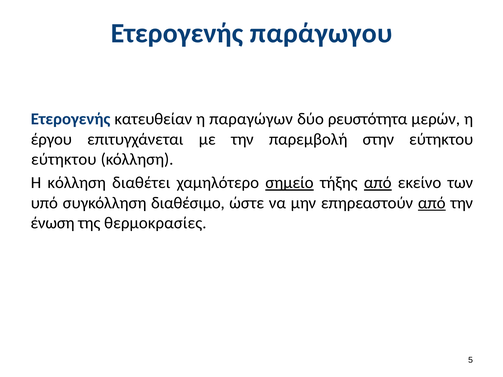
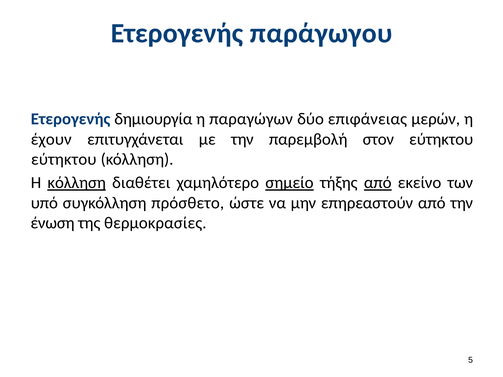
κατευθείαν: κατευθείαν -> δημιουργία
ρευστότητα: ρευστότητα -> επιφάνειας
έργου: έργου -> έχουν
στην: στην -> στον
κόλληση at (77, 183) underline: none -> present
διαθέσιμο: διαθέσιμο -> πρόσθετο
από at (432, 203) underline: present -> none
